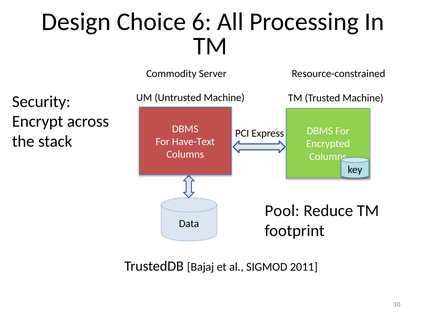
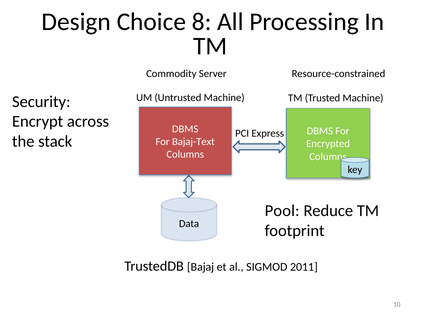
6: 6 -> 8
Have-Text: Have-Text -> Bajaj-Text
